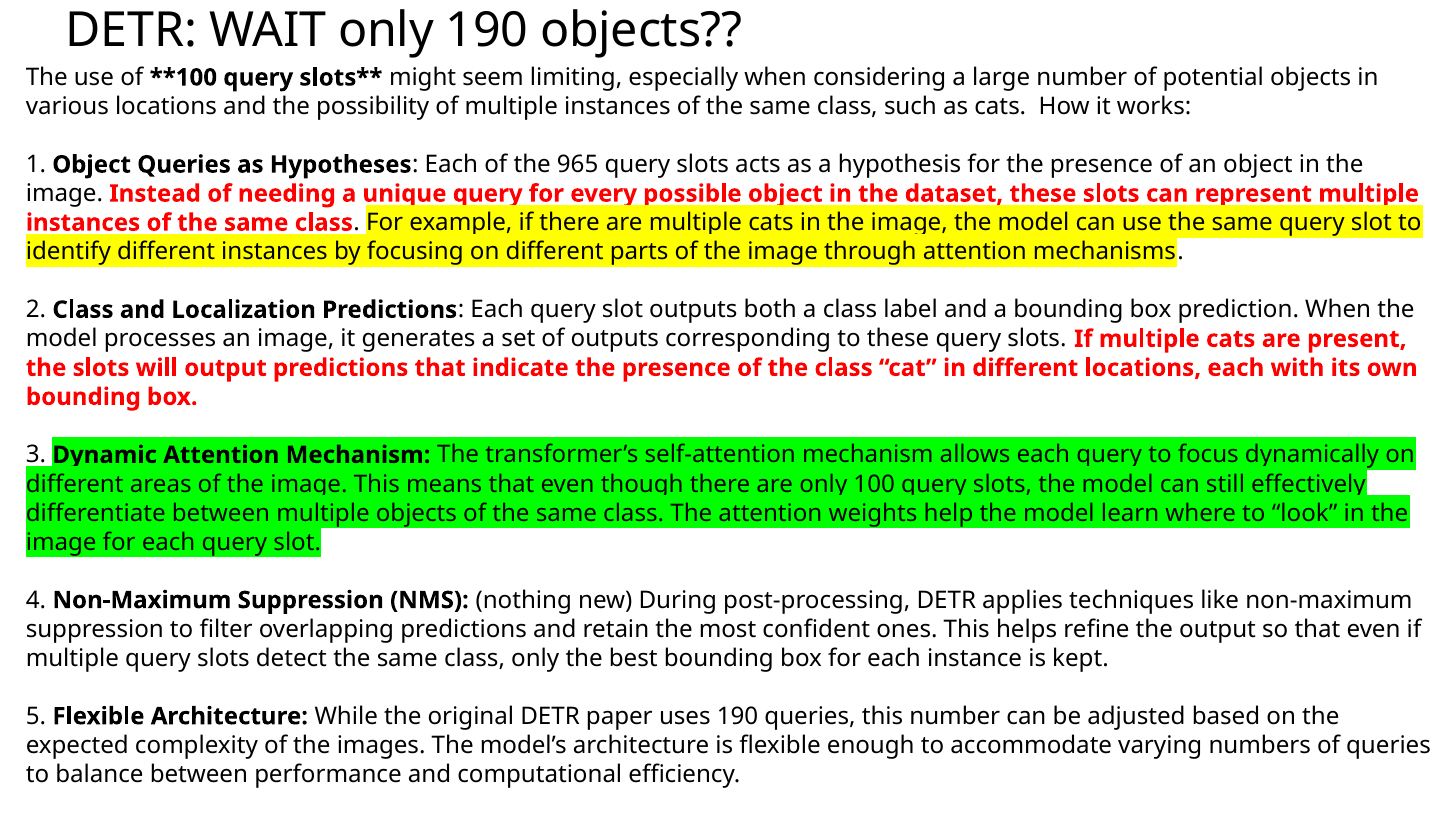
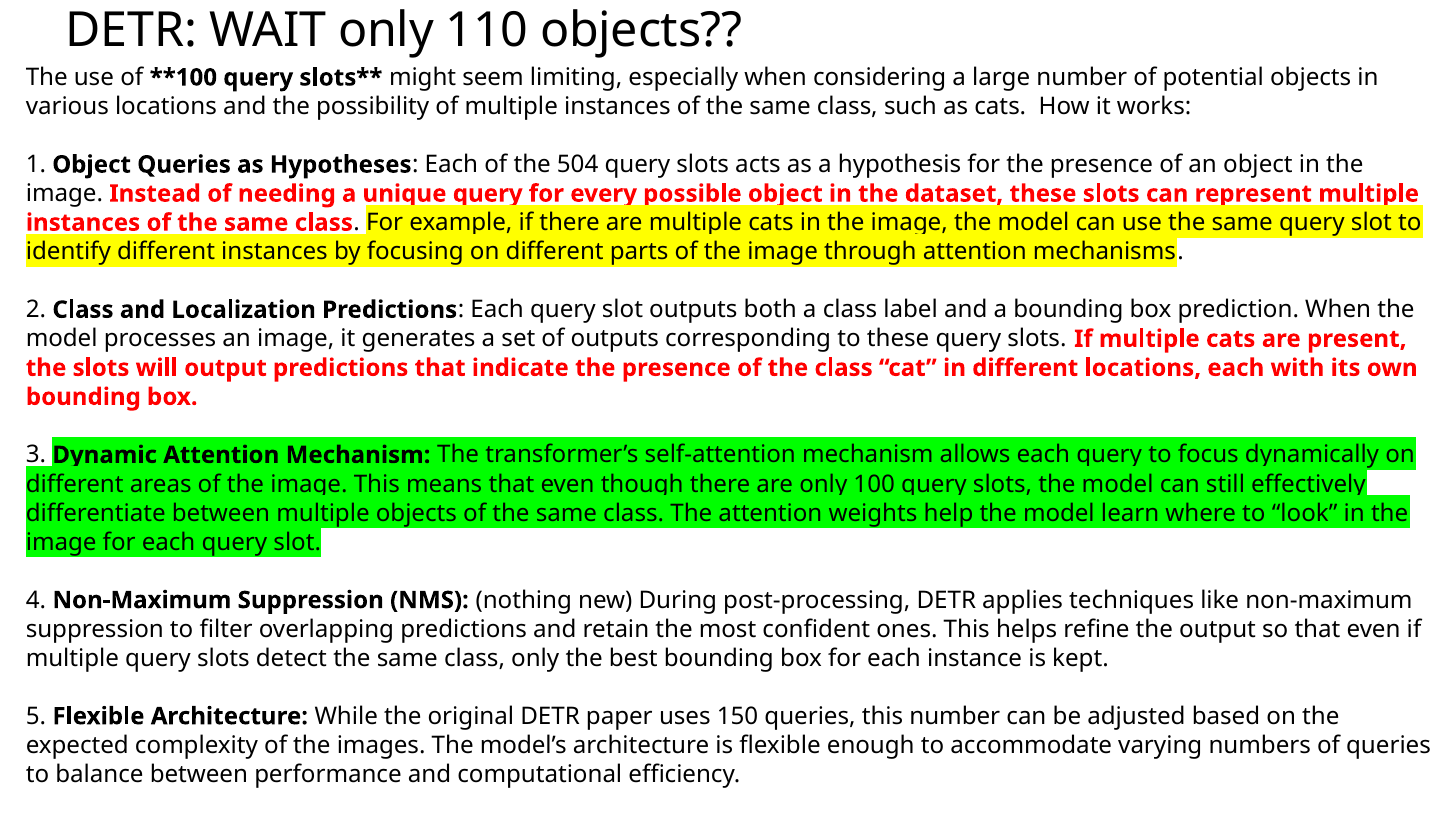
only 190: 190 -> 110
965: 965 -> 504
uses 190: 190 -> 150
